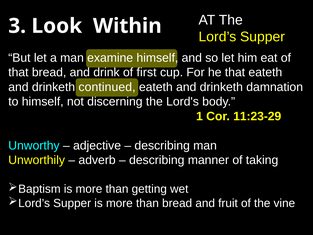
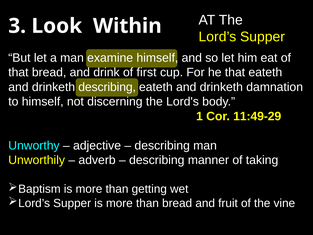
drinketh continued: continued -> describing
11:23-29: 11:23-29 -> 11:49-29
